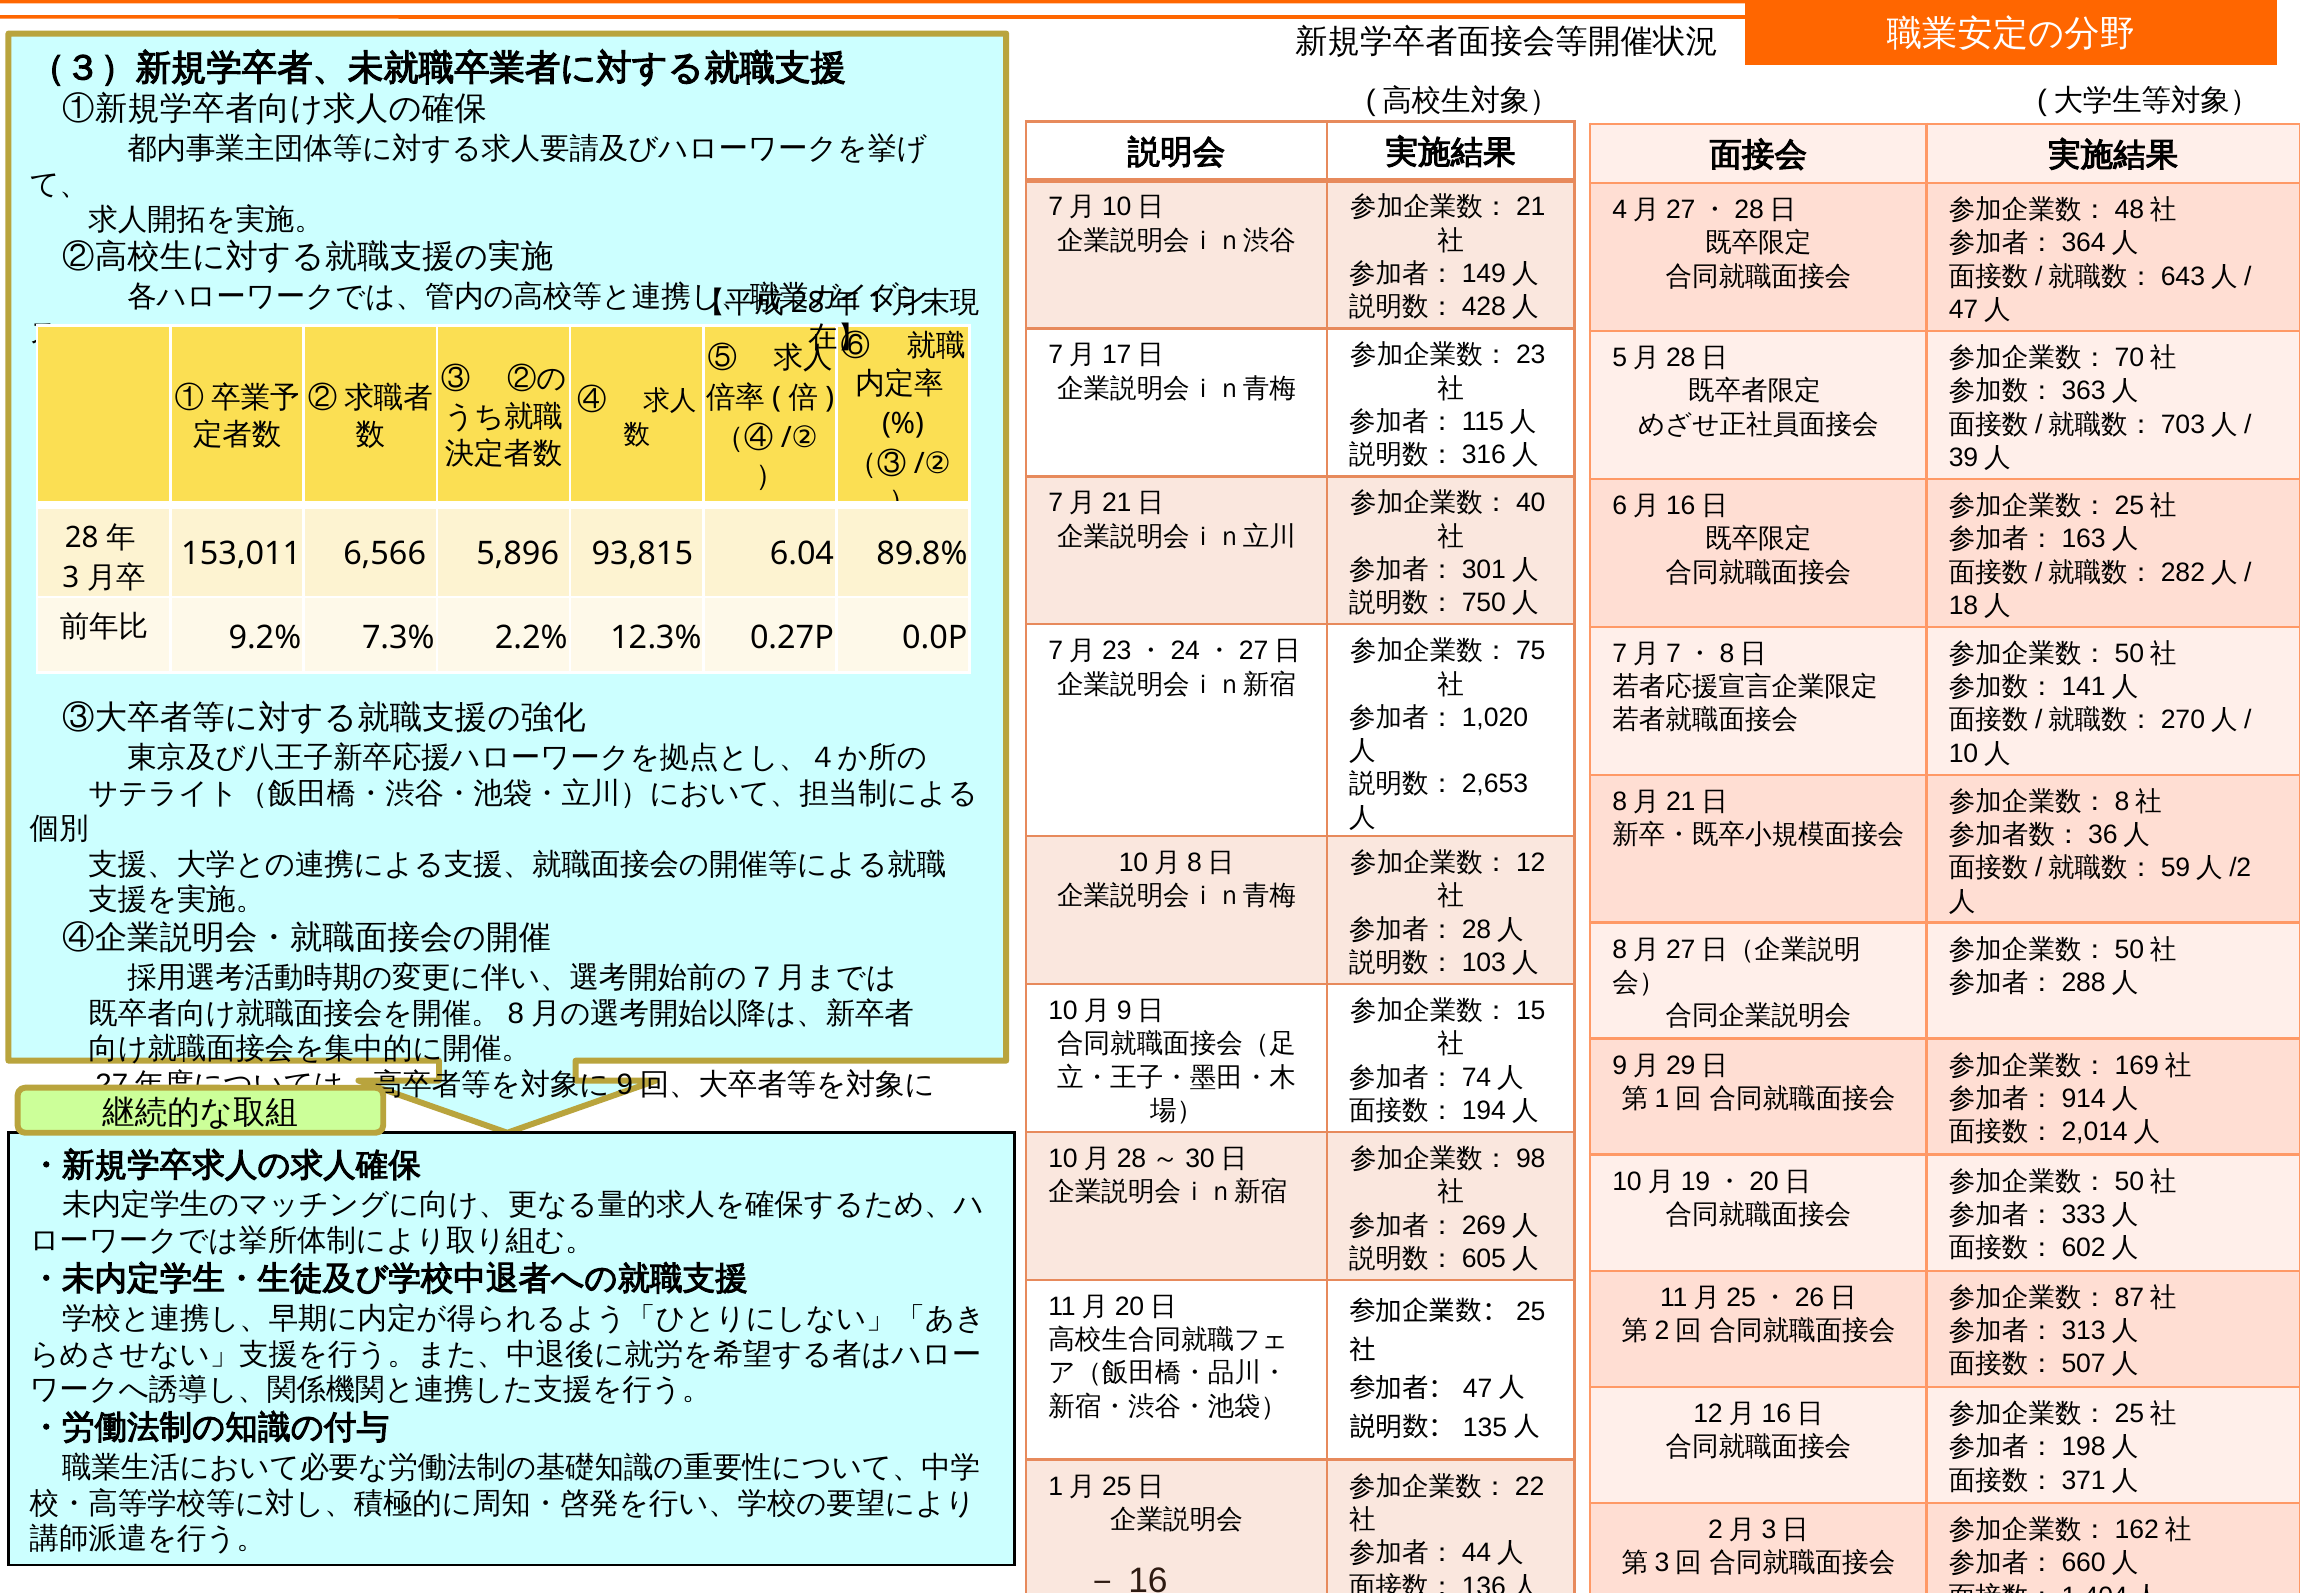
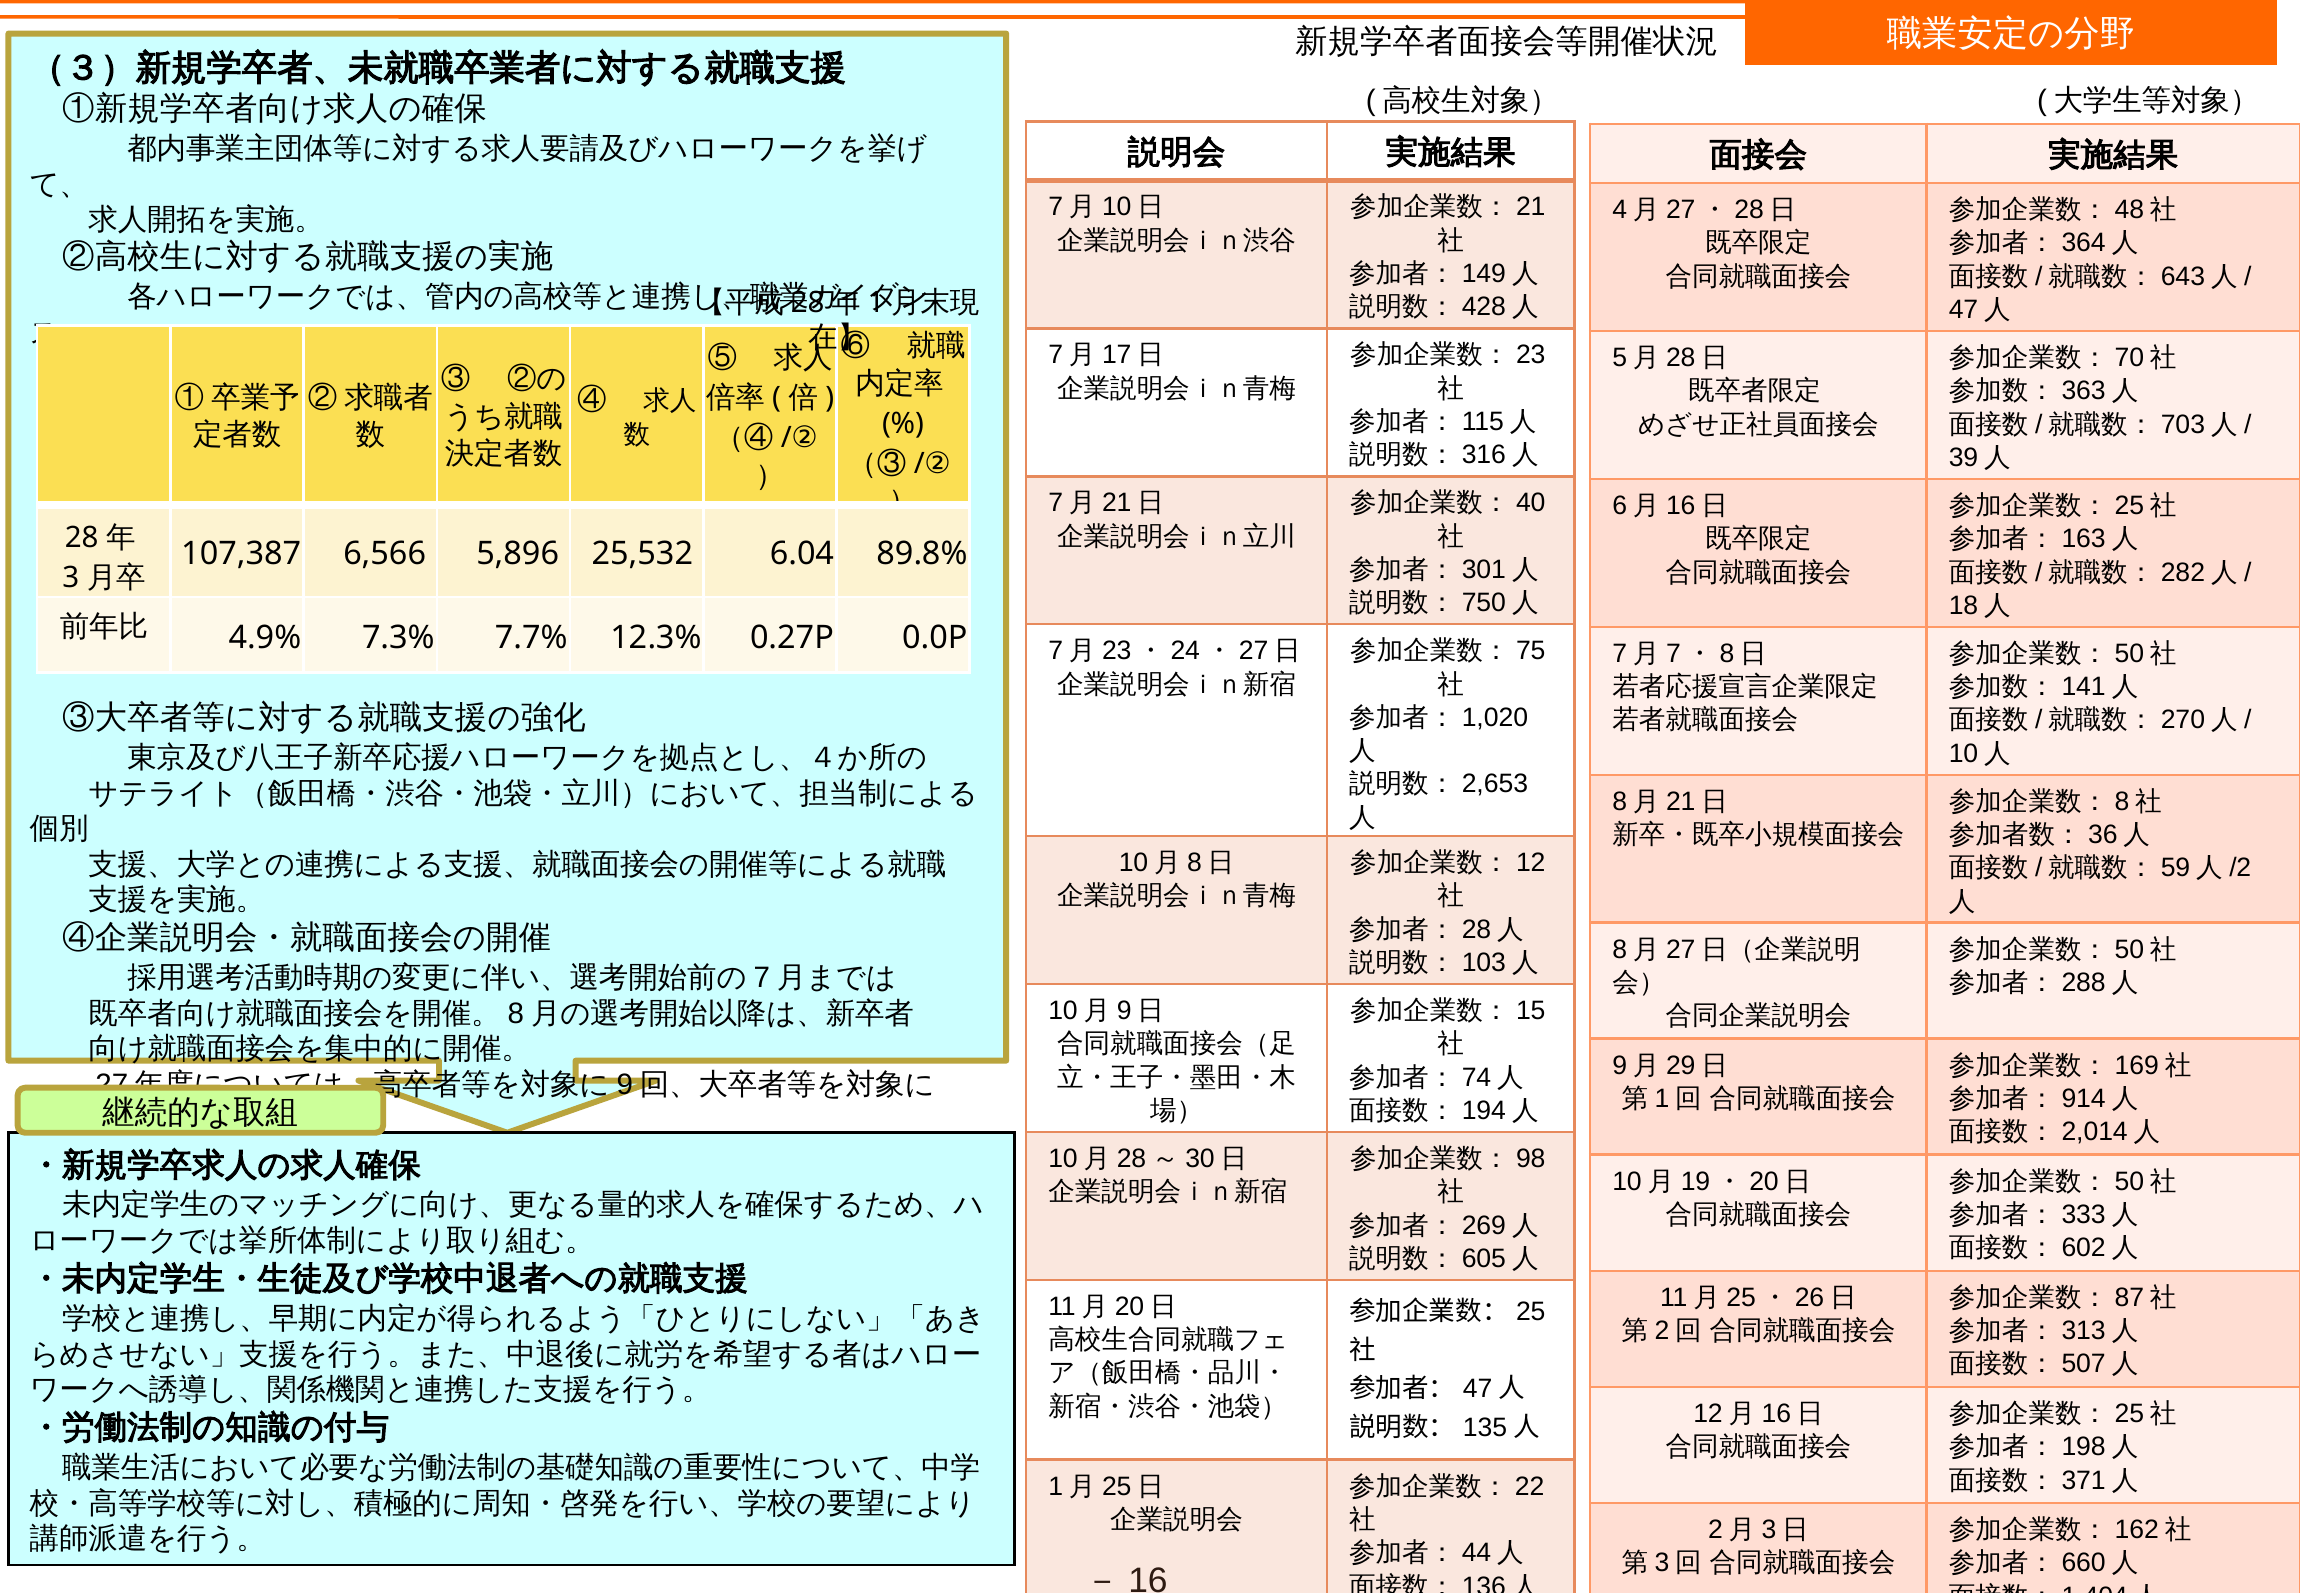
153,011: 153,011 -> 107,387
93,815: 93,815 -> 25,532
9.2%: 9.2% -> 4.9%
2.2%: 2.2% -> 7.7%
